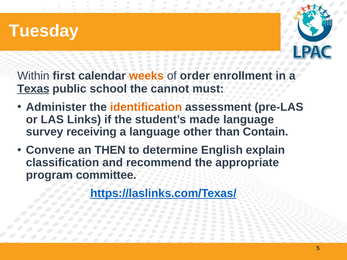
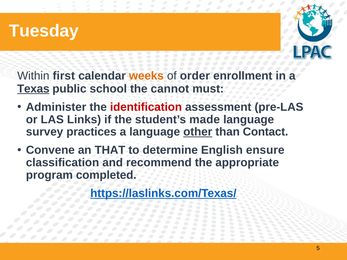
identification colour: orange -> red
receiving: receiving -> practices
other underline: none -> present
Contain: Contain -> Contact
THEN: THEN -> THAT
explain: explain -> ensure
committee: committee -> completed
